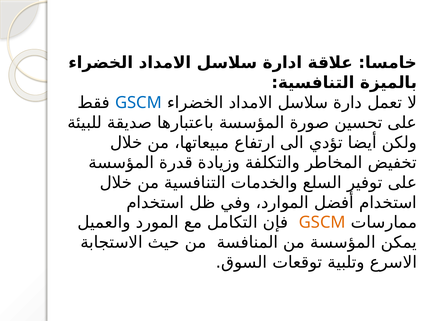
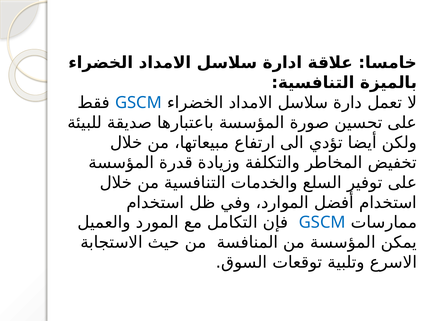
GSCM at (322, 222) colour: orange -> blue
